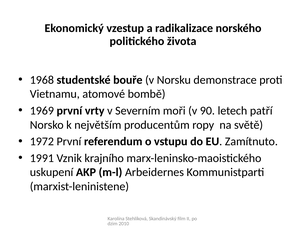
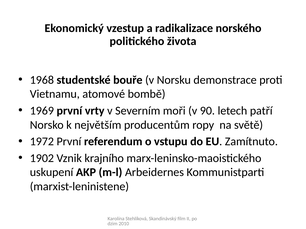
1991: 1991 -> 1902
